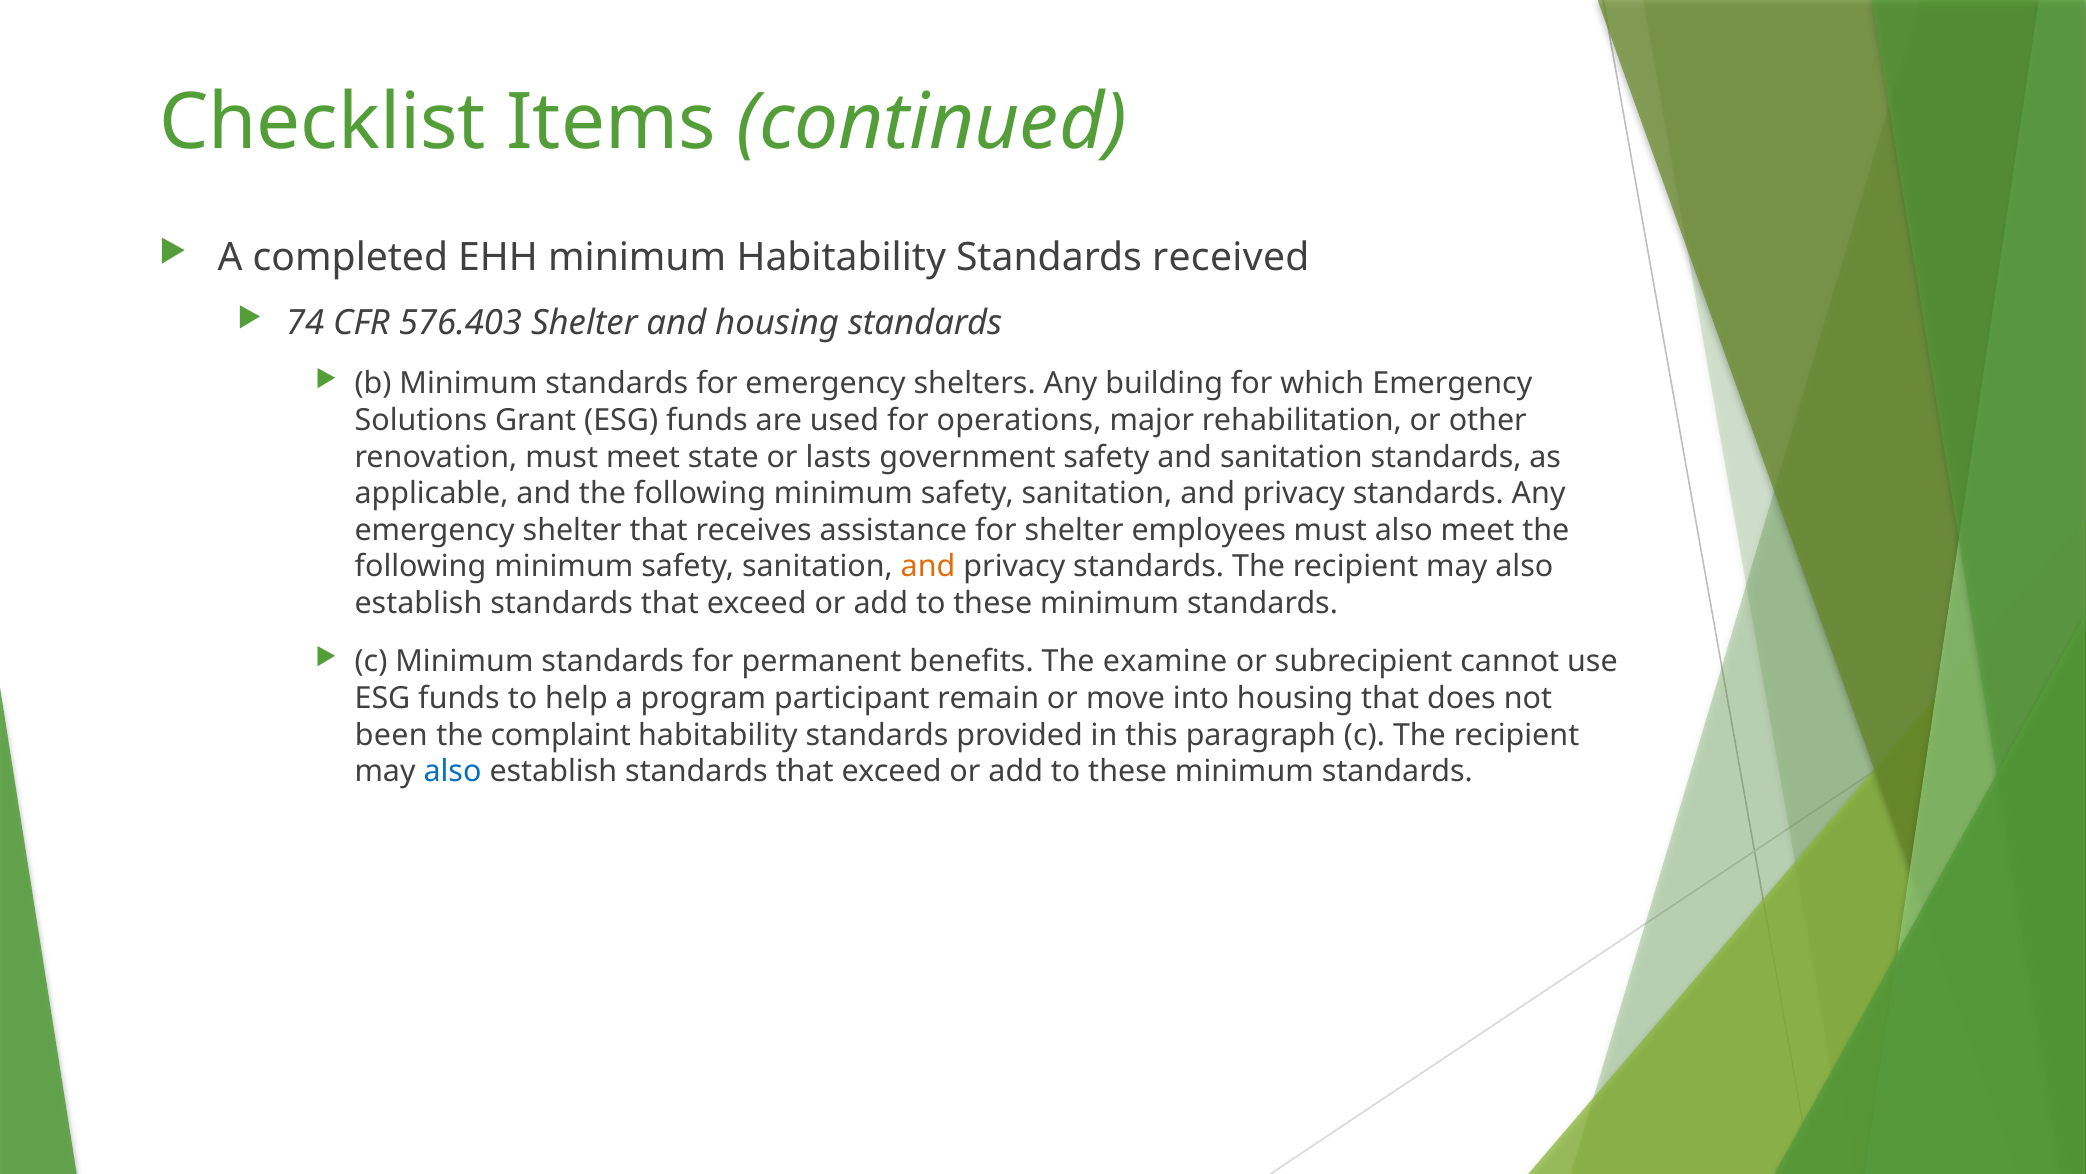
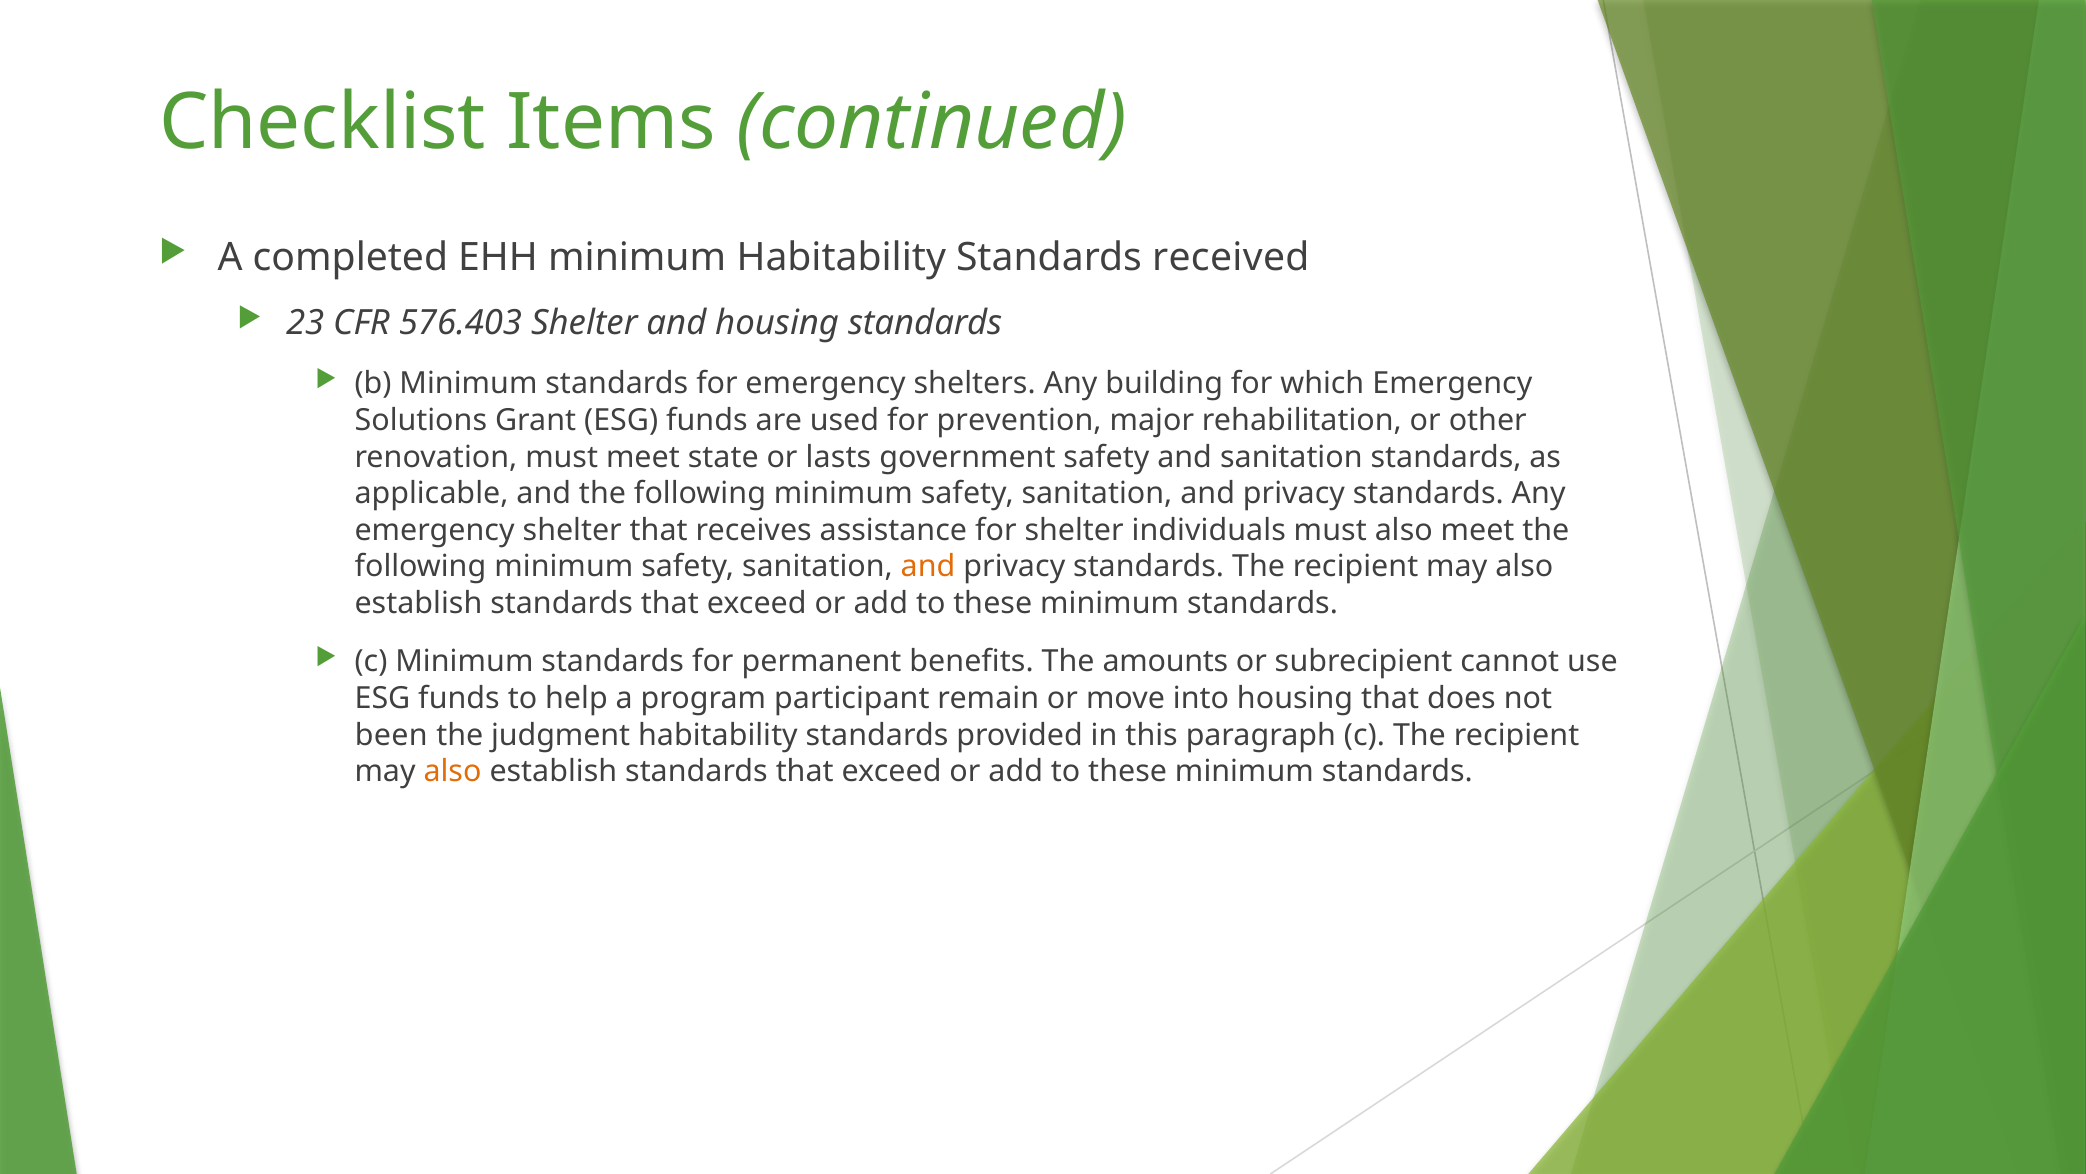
74: 74 -> 23
operations: operations -> prevention
employees: employees -> individuals
examine: examine -> amounts
complaint: complaint -> judgment
also at (453, 771) colour: blue -> orange
